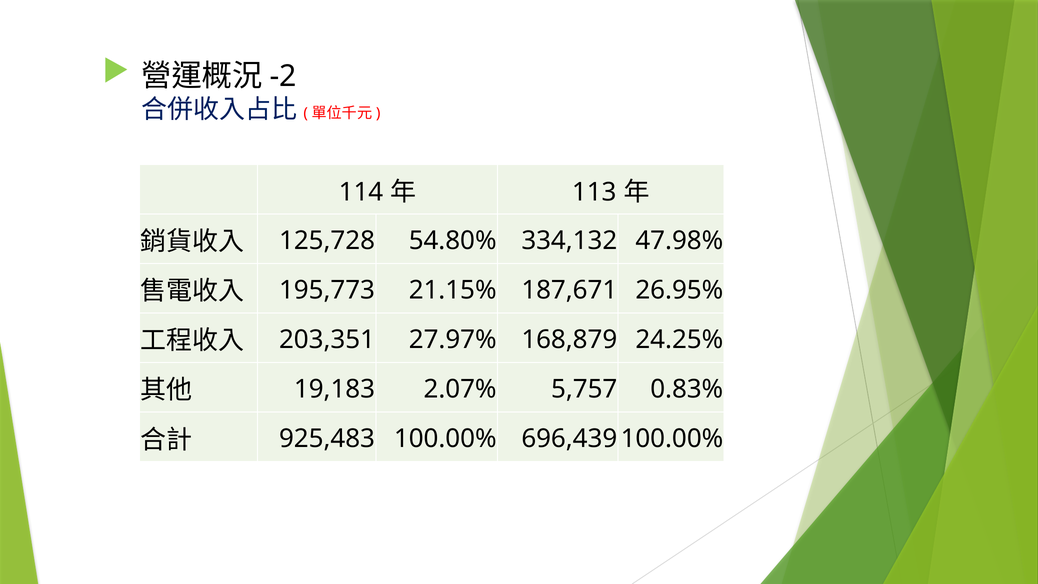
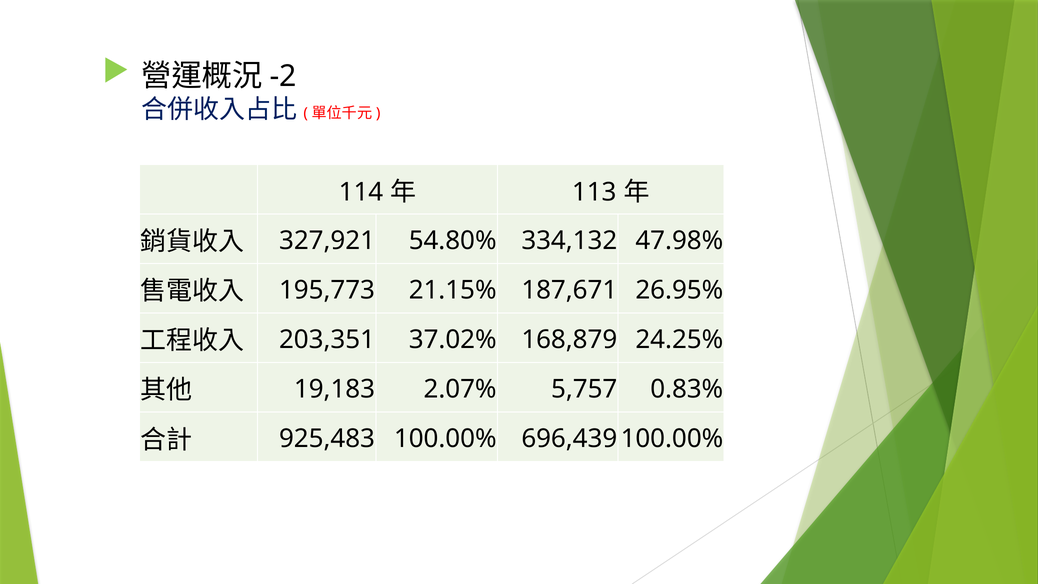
125,728: 125,728 -> 327,921
27.97%: 27.97% -> 37.02%
